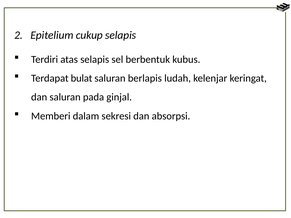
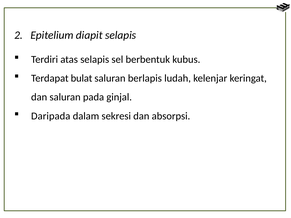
cukup: cukup -> diapit
Memberi: Memberi -> Daripada
